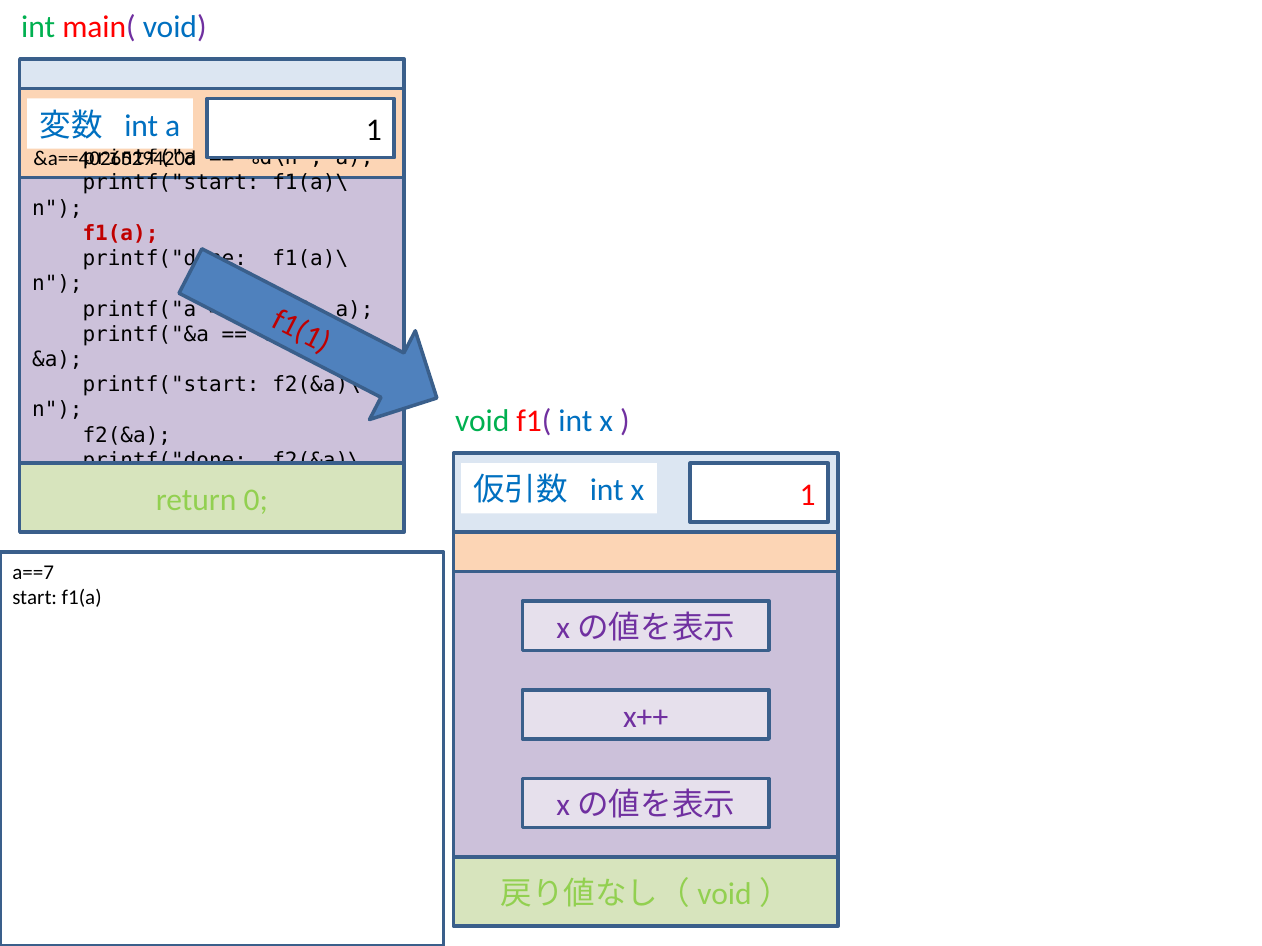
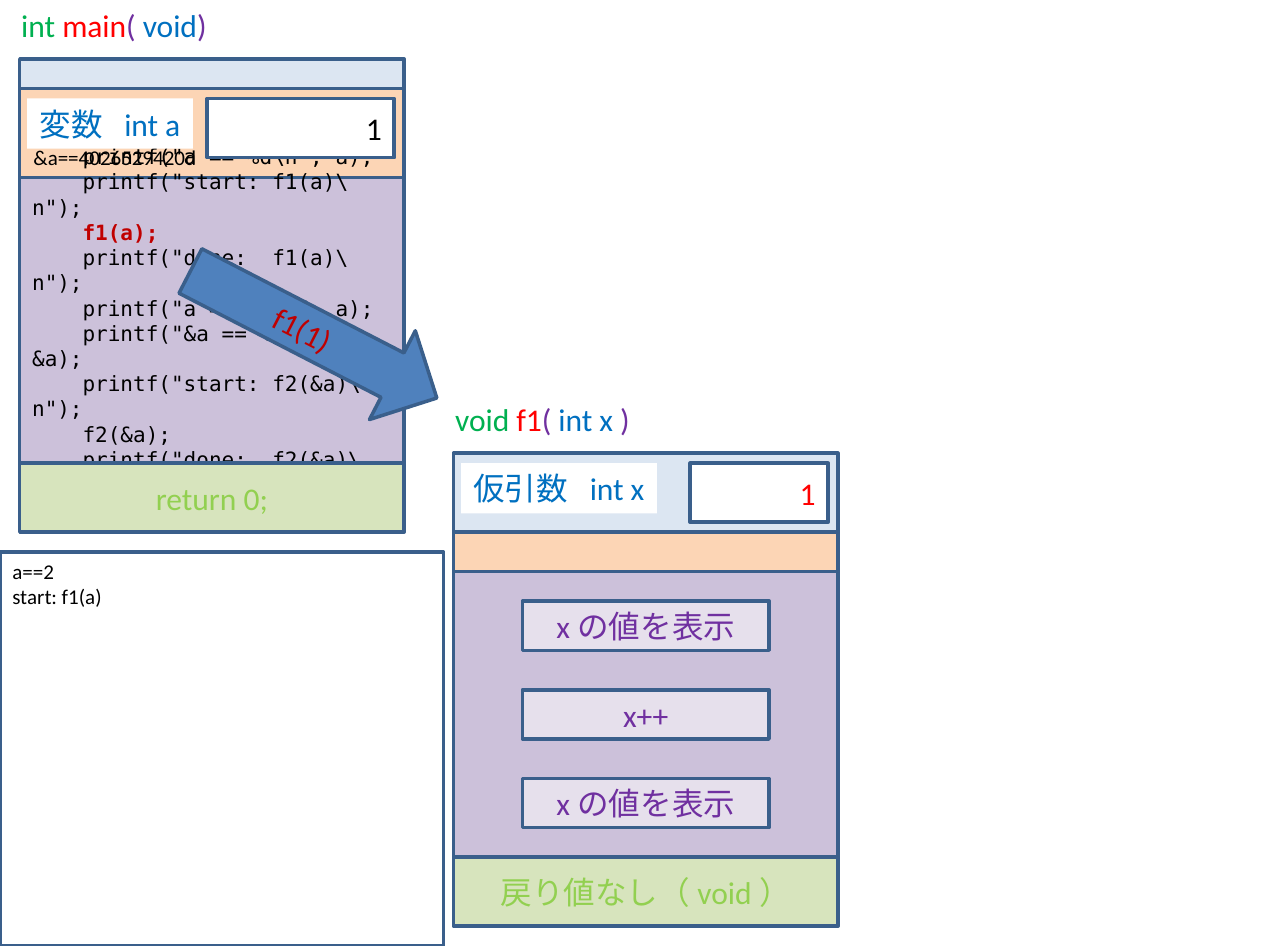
a==7: a==7 -> a==2
